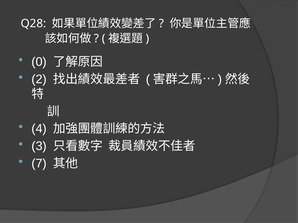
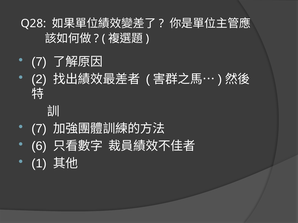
0 at (39, 62): 0 -> 7
4 at (39, 129): 4 -> 7
3: 3 -> 6
7: 7 -> 1
